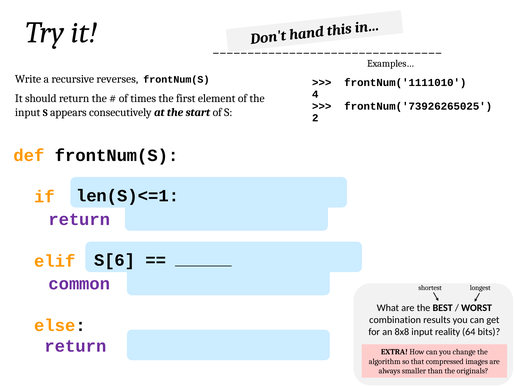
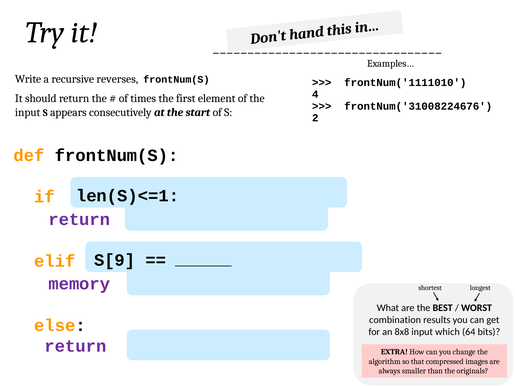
frontNum('73926265025: frontNum('73926265025 -> frontNum('31008224676
S[6: S[6 -> S[9
common: common -> memory
reality: reality -> which
